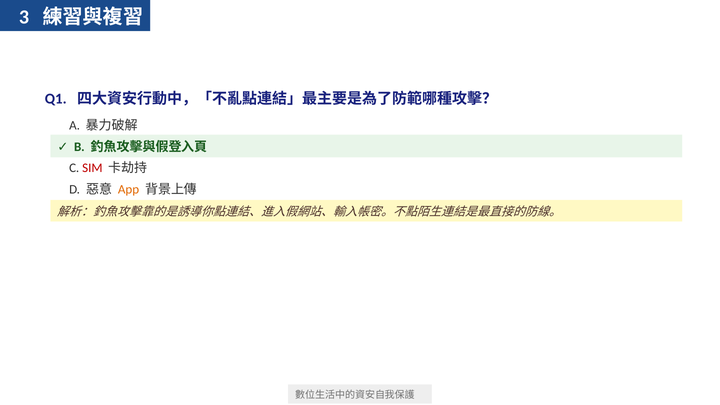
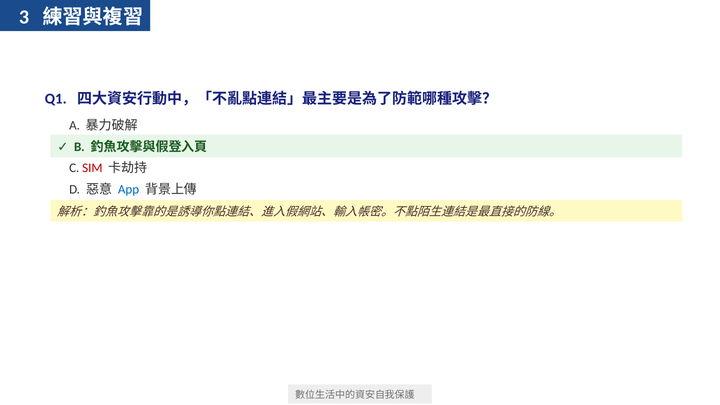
App colour: orange -> blue
